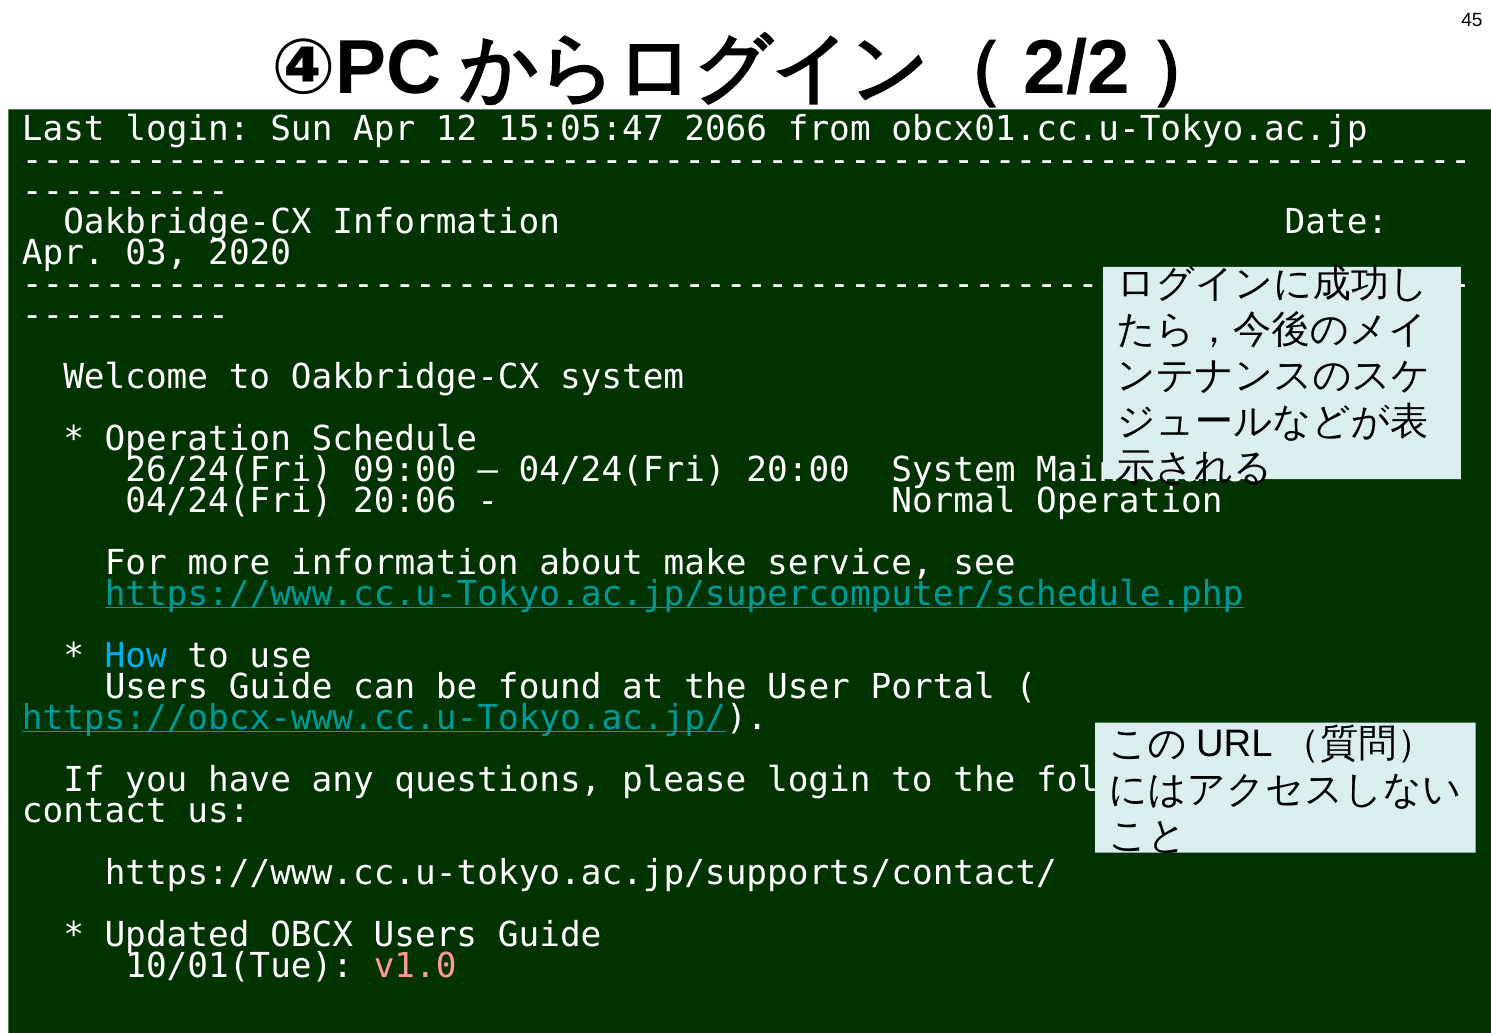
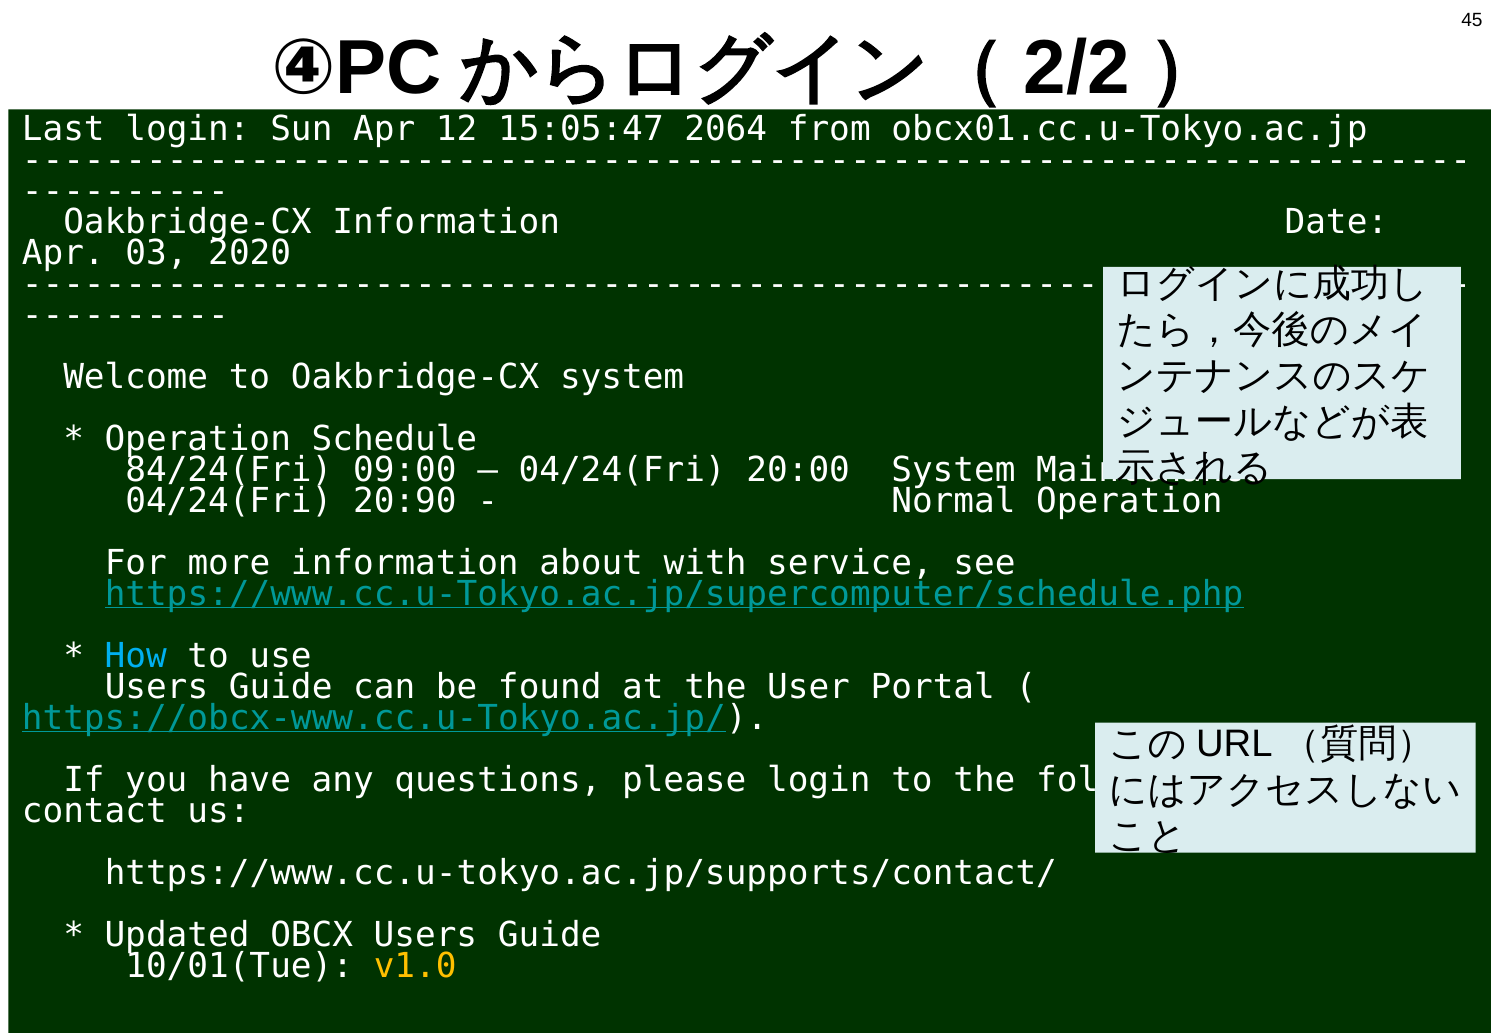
2066: 2066 -> 2064
26/24(Fri: 26/24(Fri -> 84/24(Fri
20:06: 20:06 -> 20:90
make: make -> with
v1.0 colour: pink -> yellow
